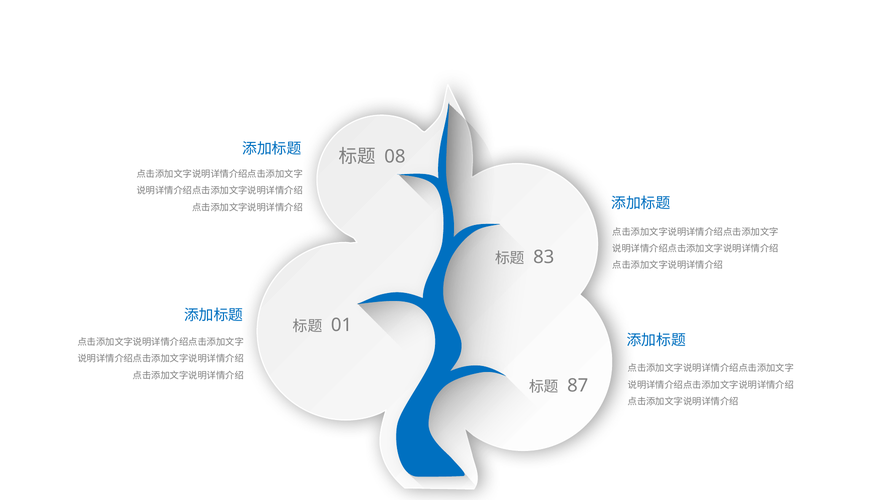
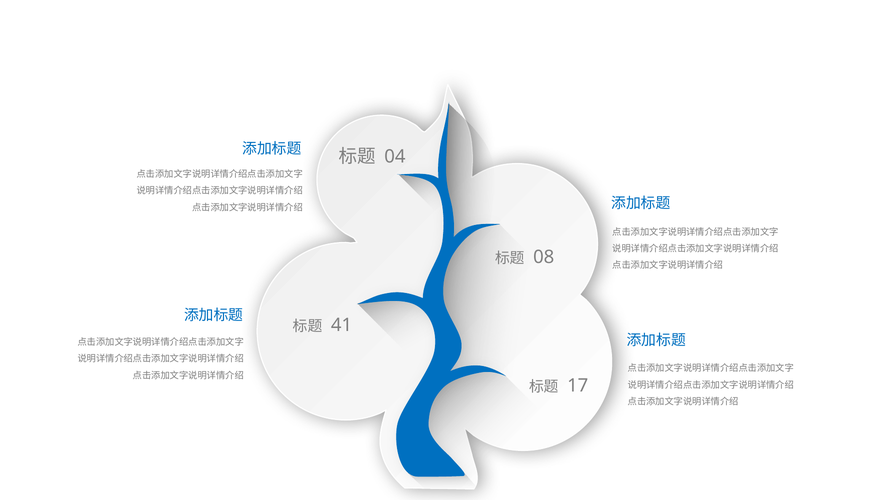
08: 08 -> 04
83: 83 -> 08
01: 01 -> 41
87: 87 -> 17
